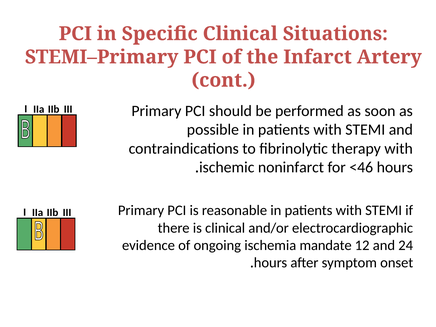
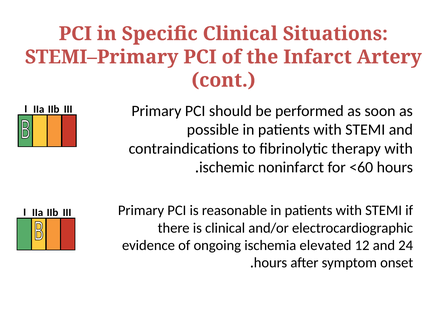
<46: <46 -> <60
mandate: mandate -> elevated
